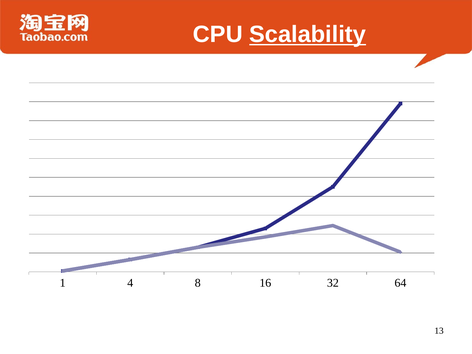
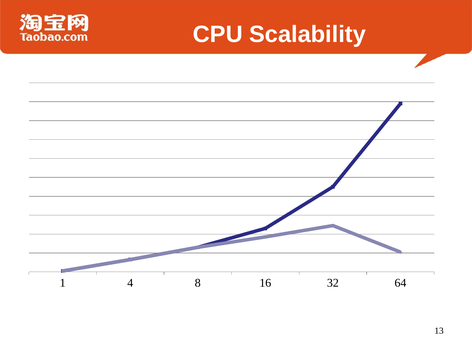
Scalability underline: present -> none
